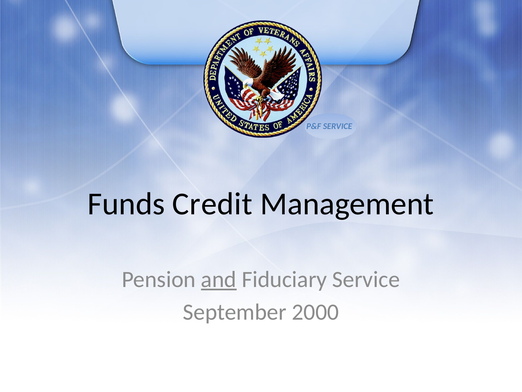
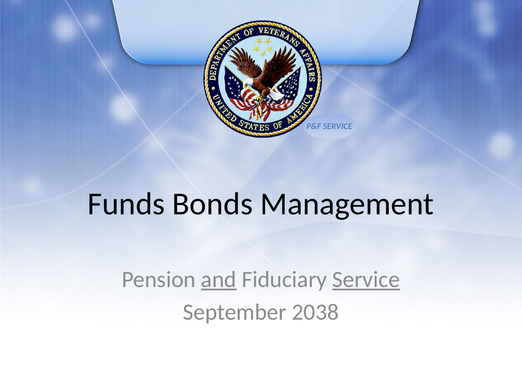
Credit: Credit -> Bonds
Service at (366, 279) underline: none -> present
2000: 2000 -> 2038
